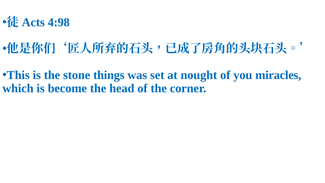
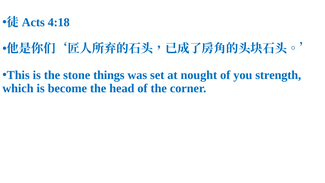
4:98: 4:98 -> 4:18
miracles: miracles -> strength
